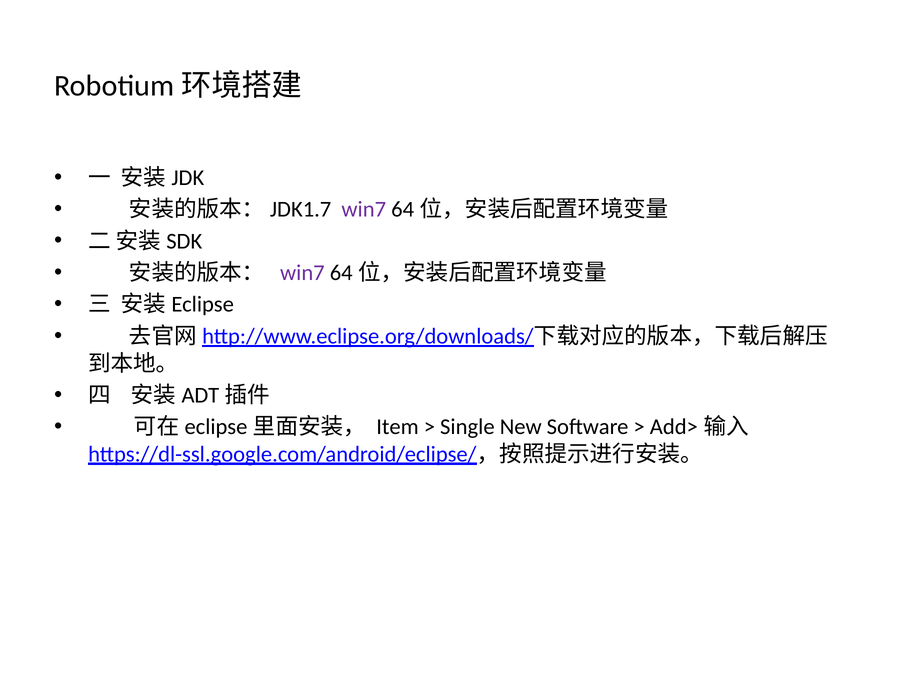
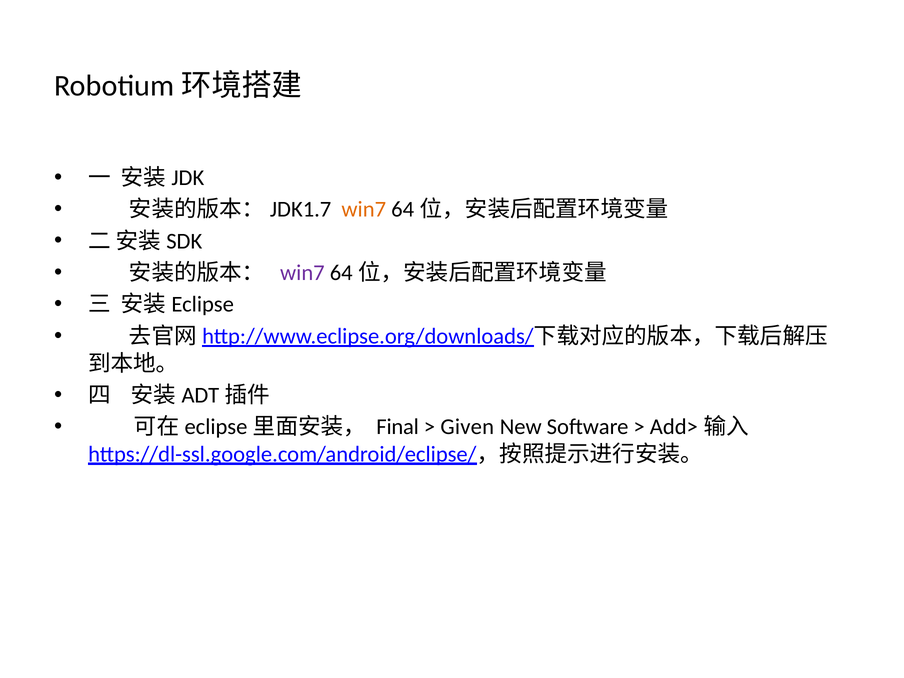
win7 at (364, 210) colour: purple -> orange
Item: Item -> Final
Single: Single -> Given
